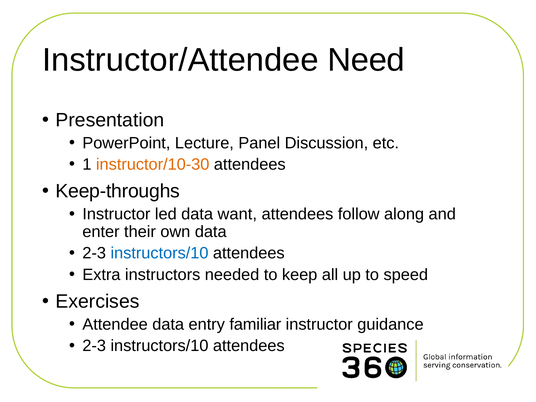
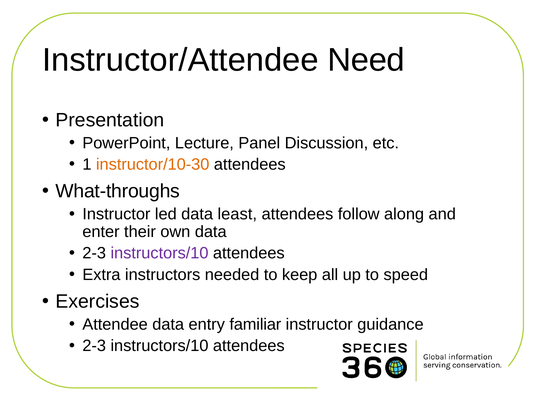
Keep-throughs: Keep-throughs -> What-throughs
want: want -> least
instructors/10 at (160, 253) colour: blue -> purple
